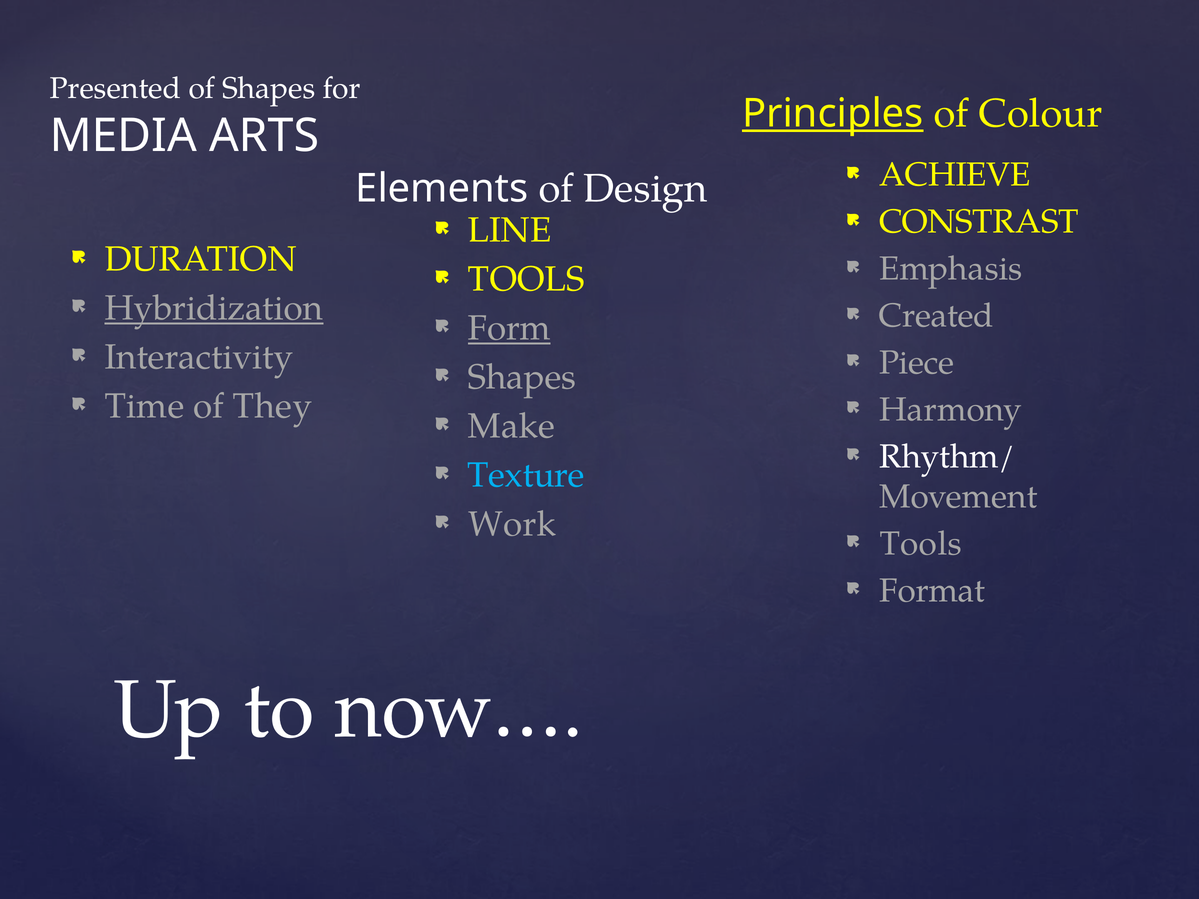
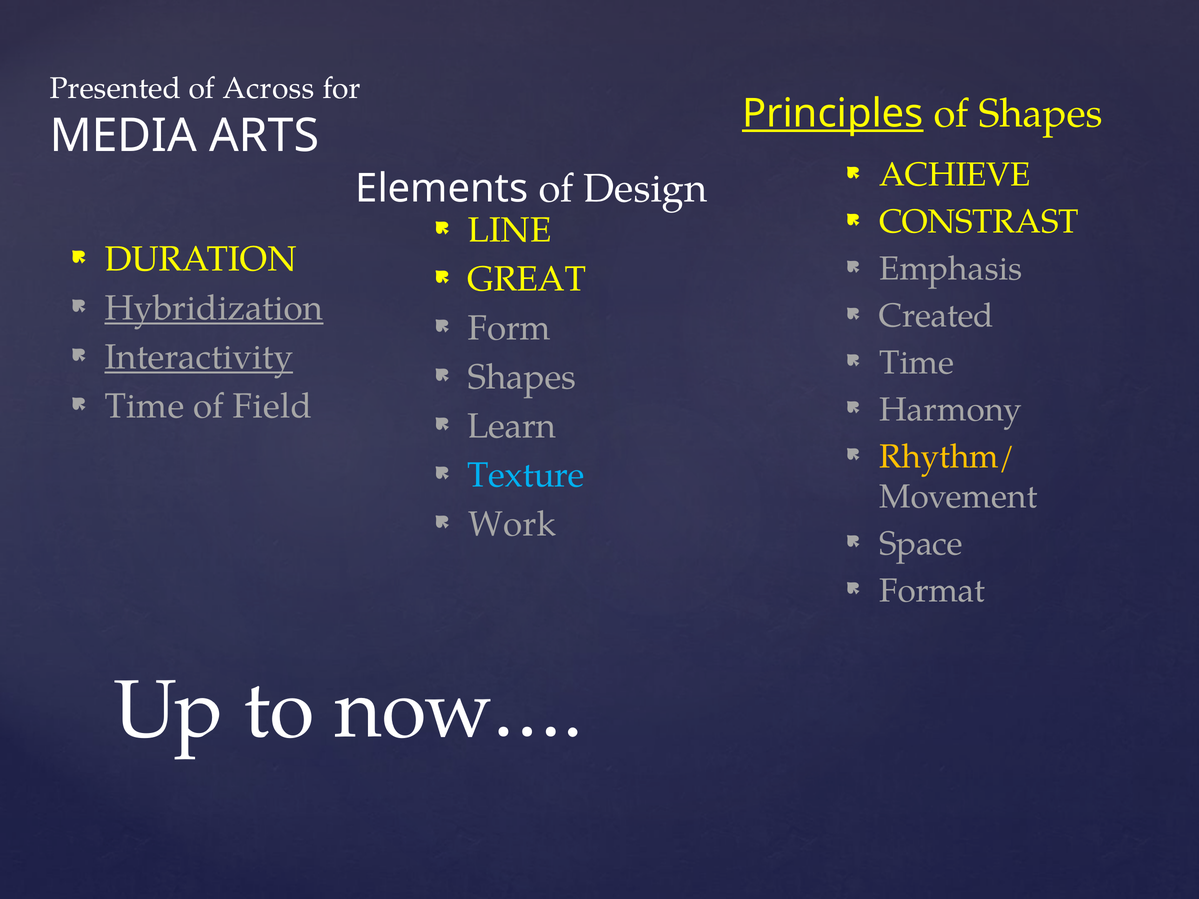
of Shapes: Shapes -> Across
of Colour: Colour -> Shapes
TOOLS at (526, 279): TOOLS -> GREAT
Form underline: present -> none
Interactivity underline: none -> present
Piece at (917, 363): Piece -> Time
They: They -> Field
Make: Make -> Learn
Rhythm/ colour: white -> yellow
Tools at (921, 544): Tools -> Space
